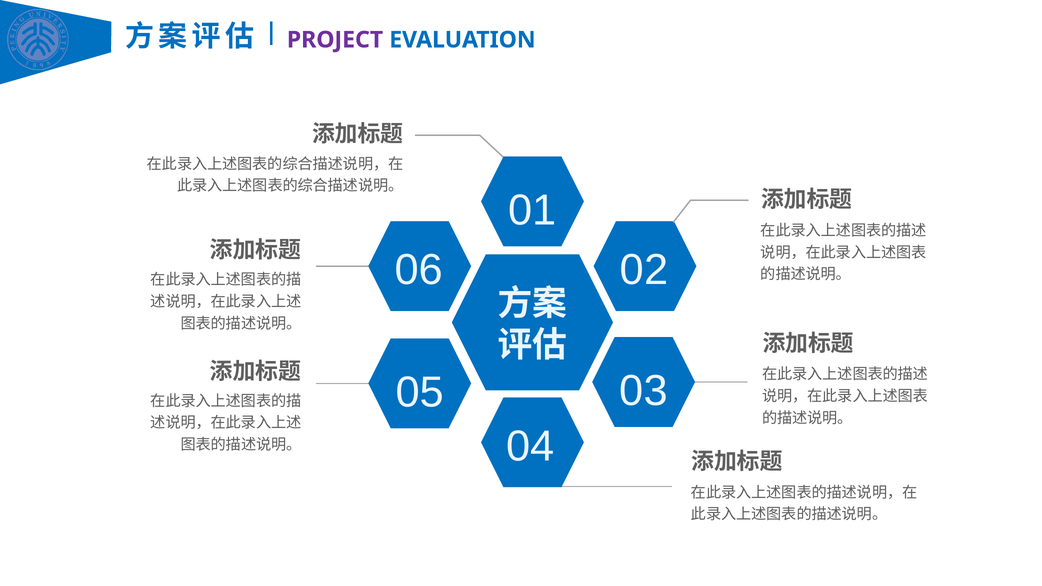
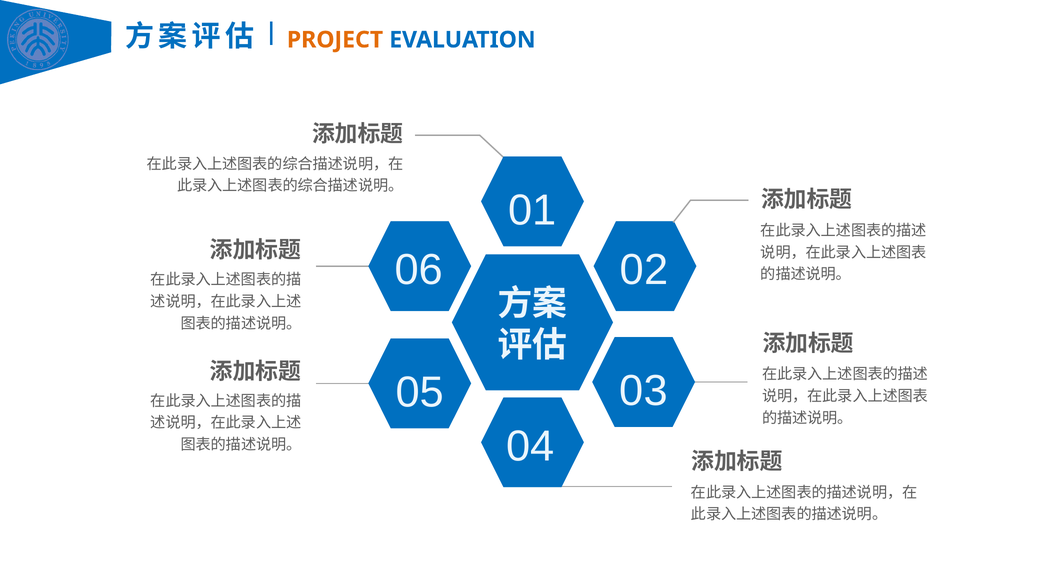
PROJECT colour: purple -> orange
